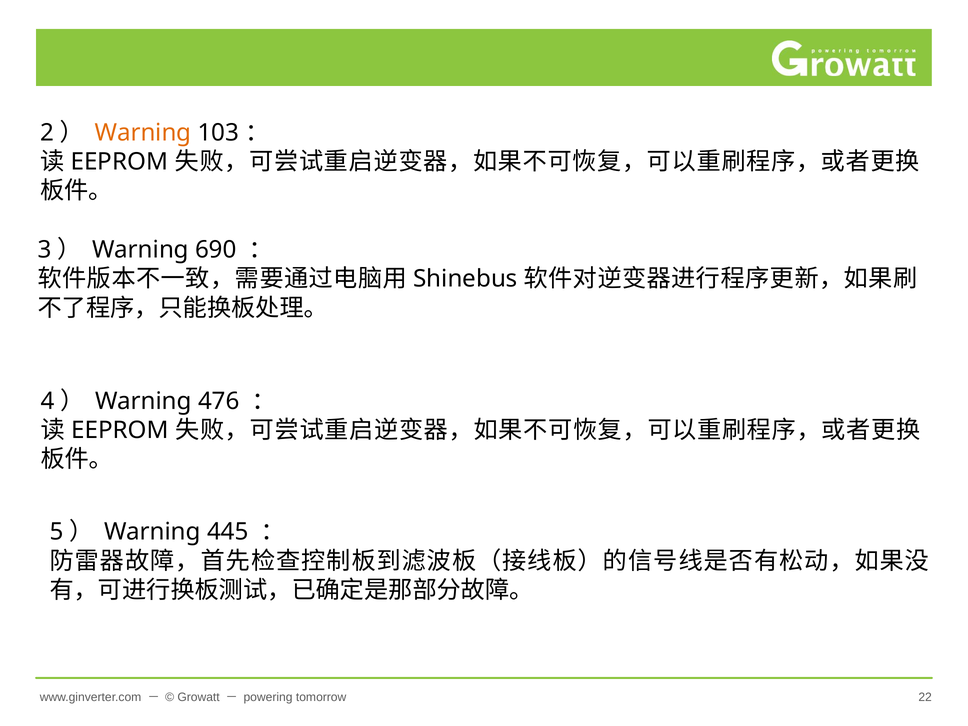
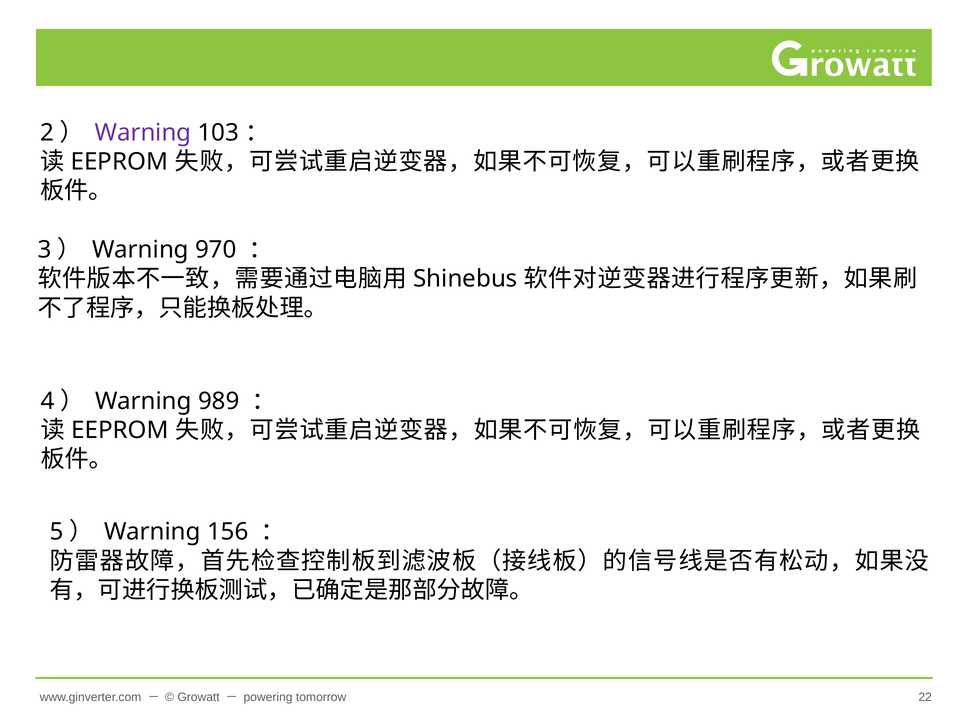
Warning at (143, 133) colour: orange -> purple
690: 690 -> 970
476: 476 -> 989
445: 445 -> 156
